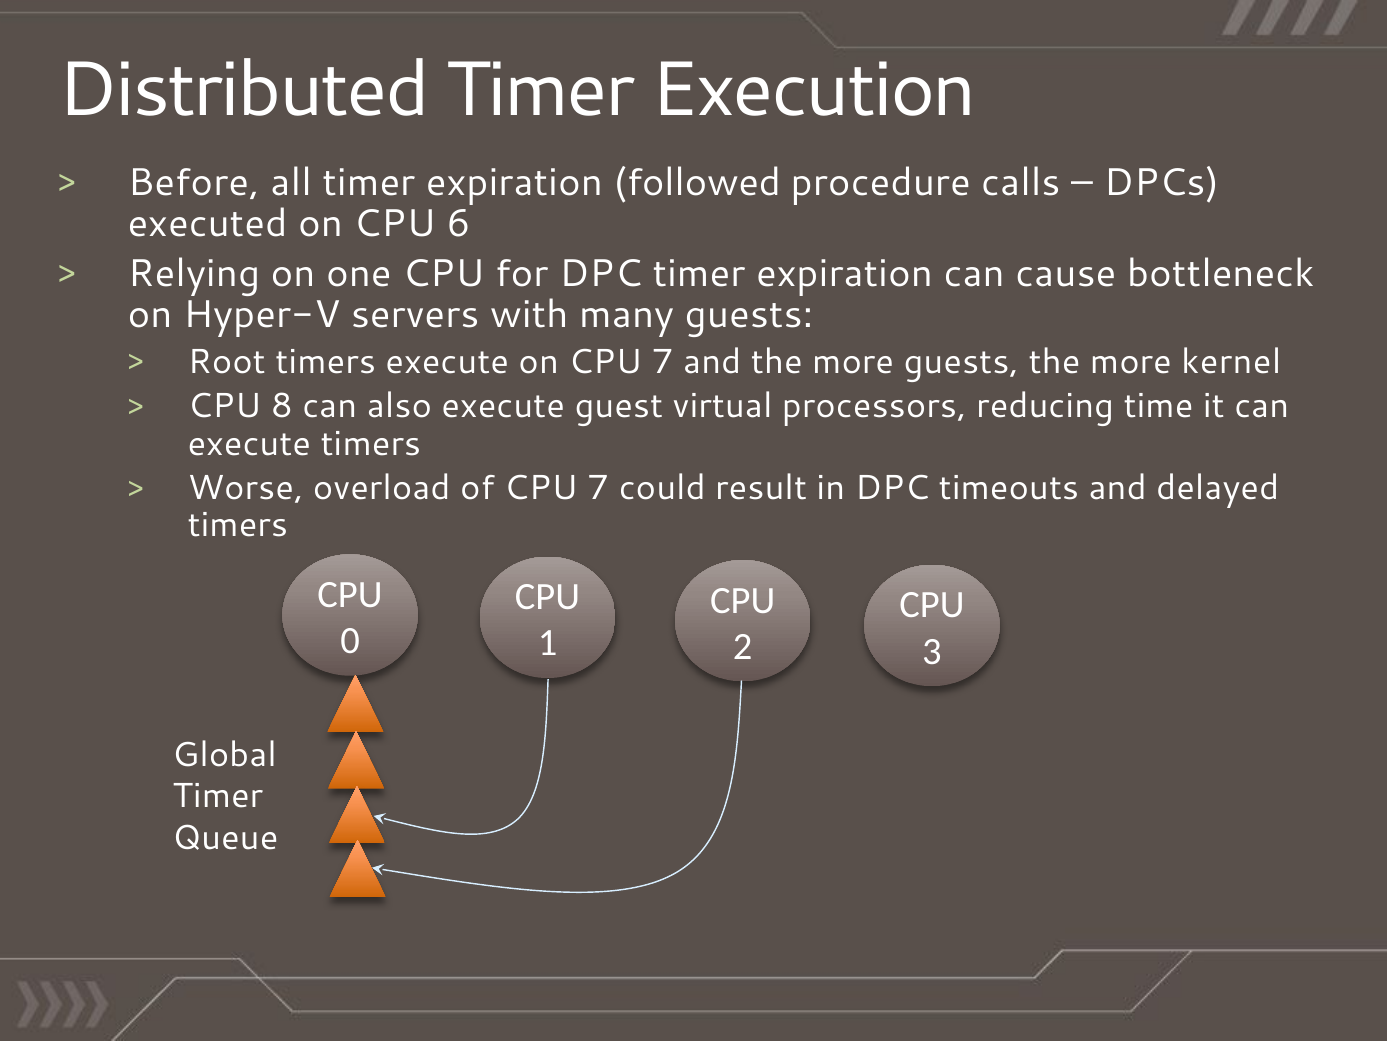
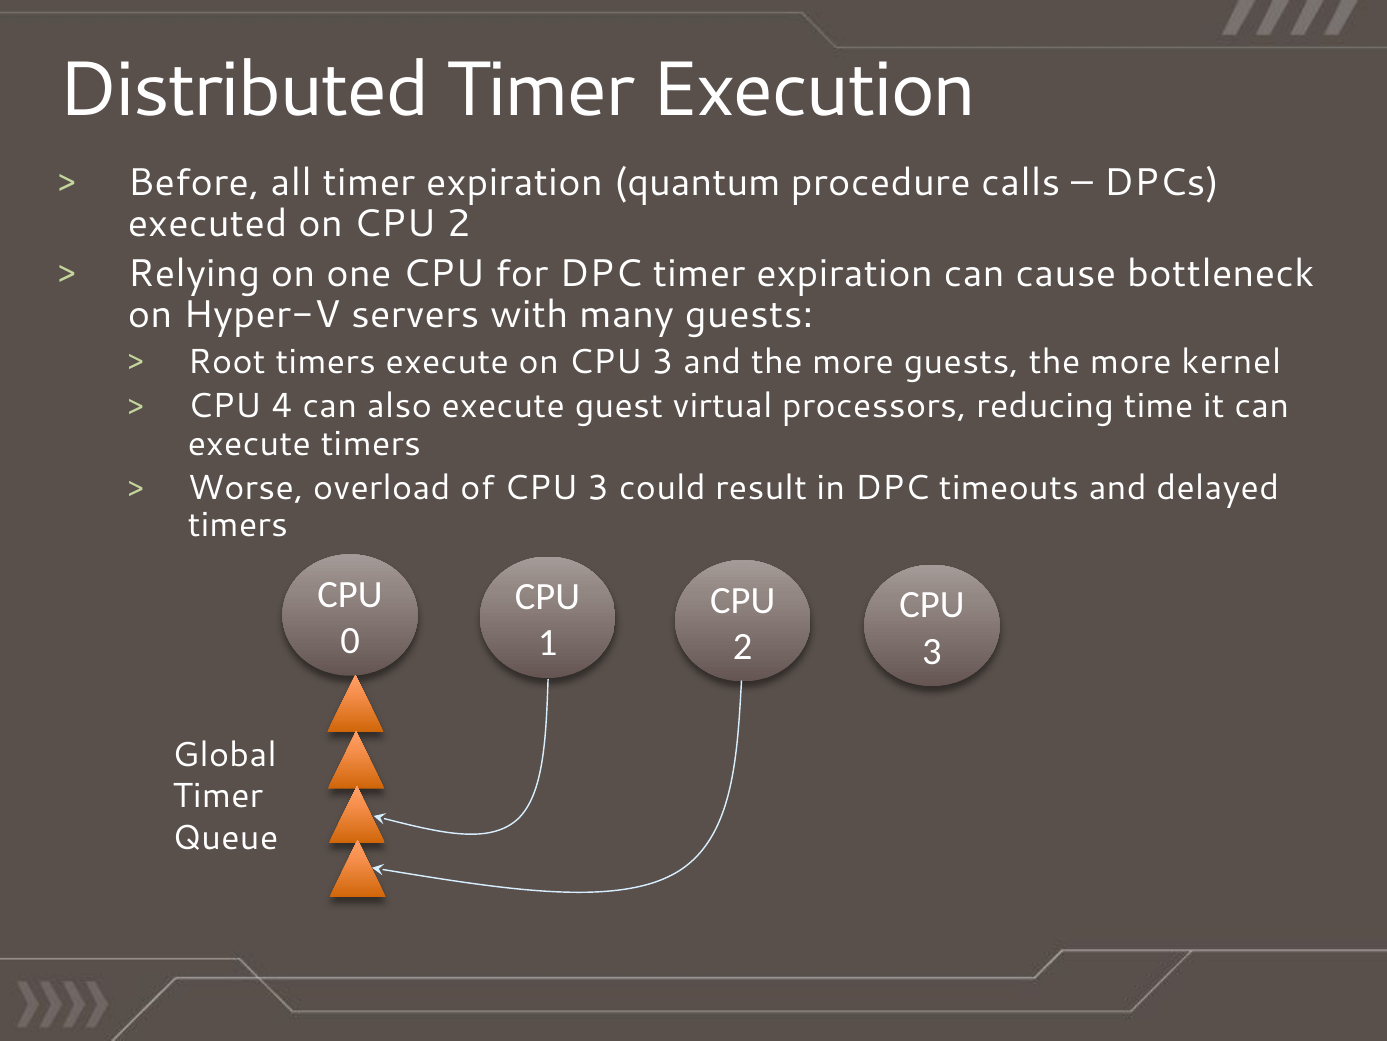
followed: followed -> quantum
on CPU 6: 6 -> 2
on CPU 7: 7 -> 3
8: 8 -> 4
of CPU 7: 7 -> 3
